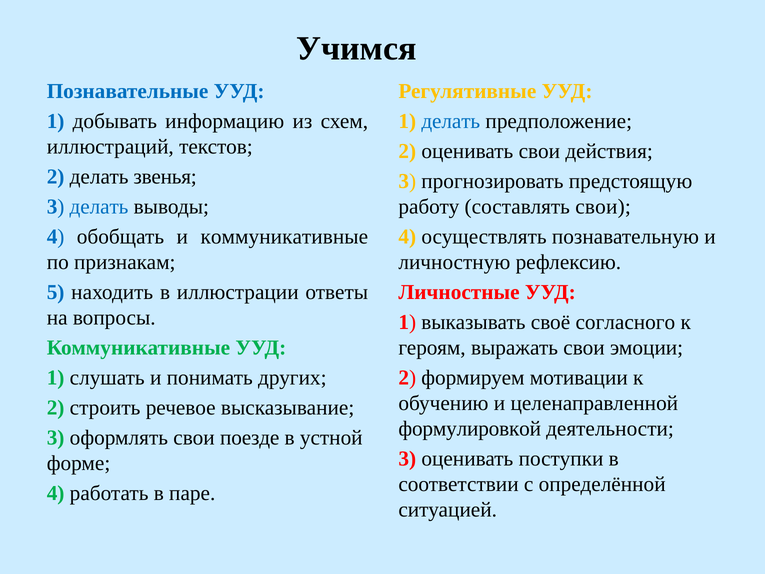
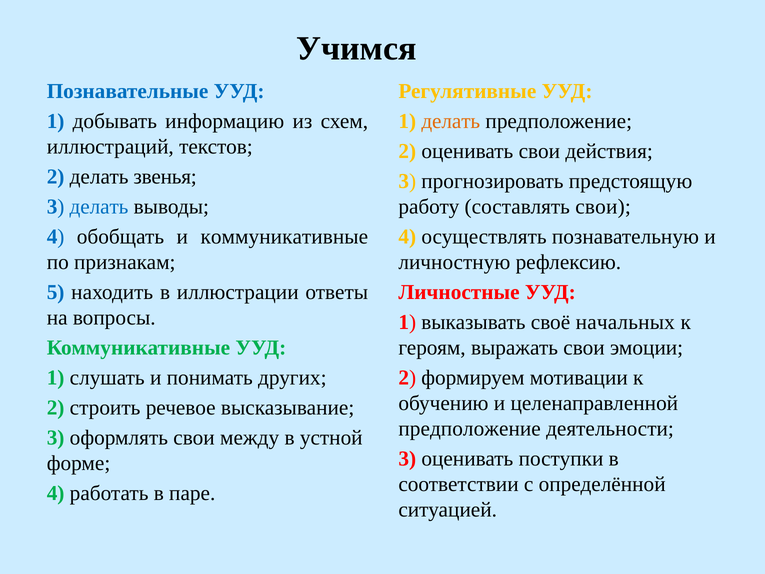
делать at (451, 121) colour: blue -> orange
согласного: согласного -> начальных
формулировкой at (470, 428): формулировкой -> предположение
поезде: поезде -> между
